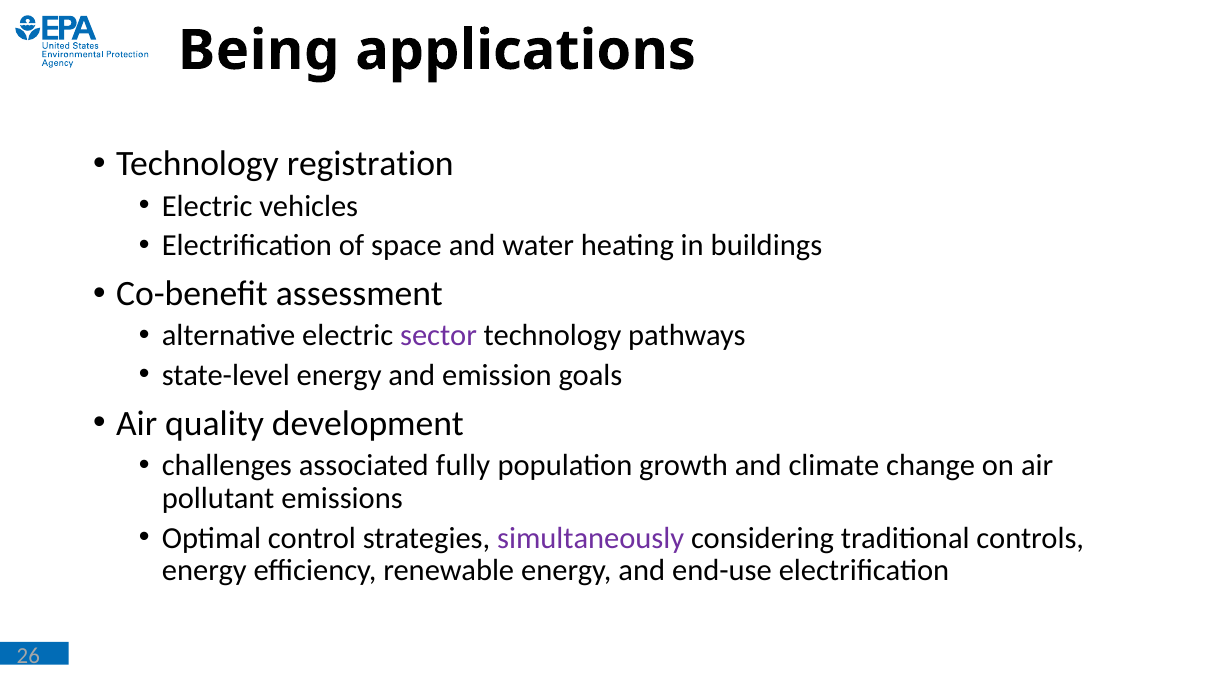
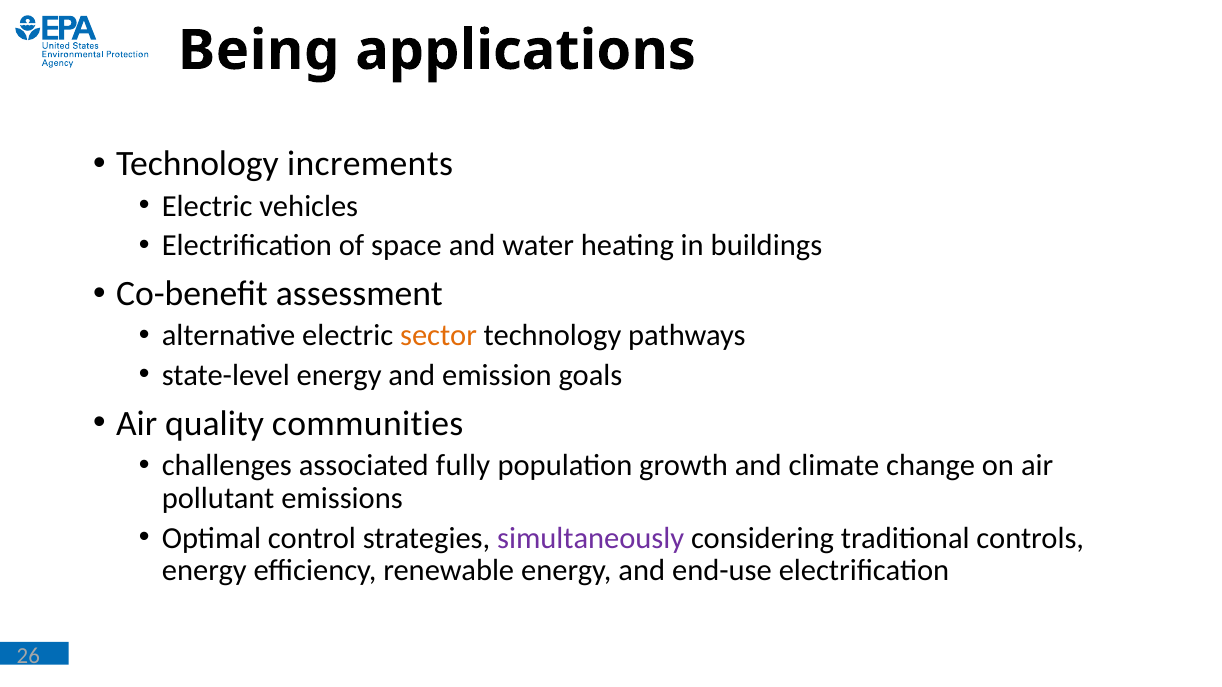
registration: registration -> increments
sector colour: purple -> orange
development: development -> communities
